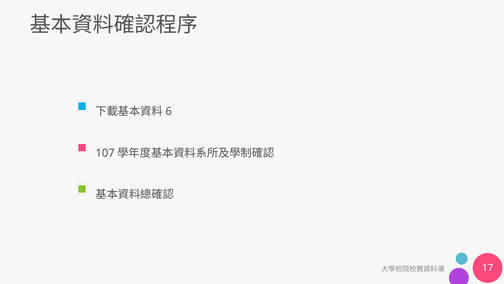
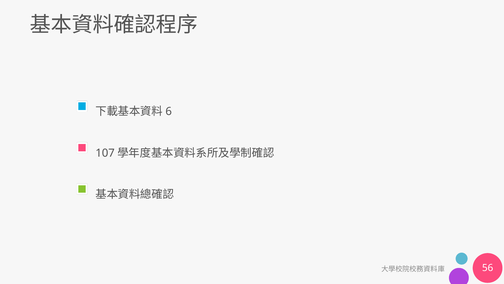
17: 17 -> 56
